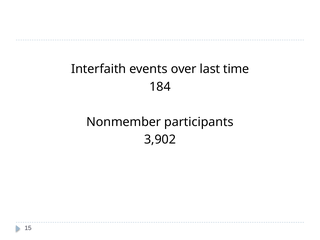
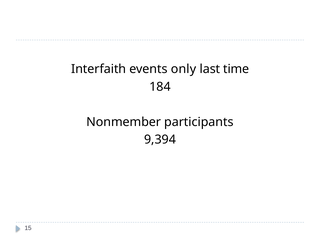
over: over -> only
3,902: 3,902 -> 9,394
